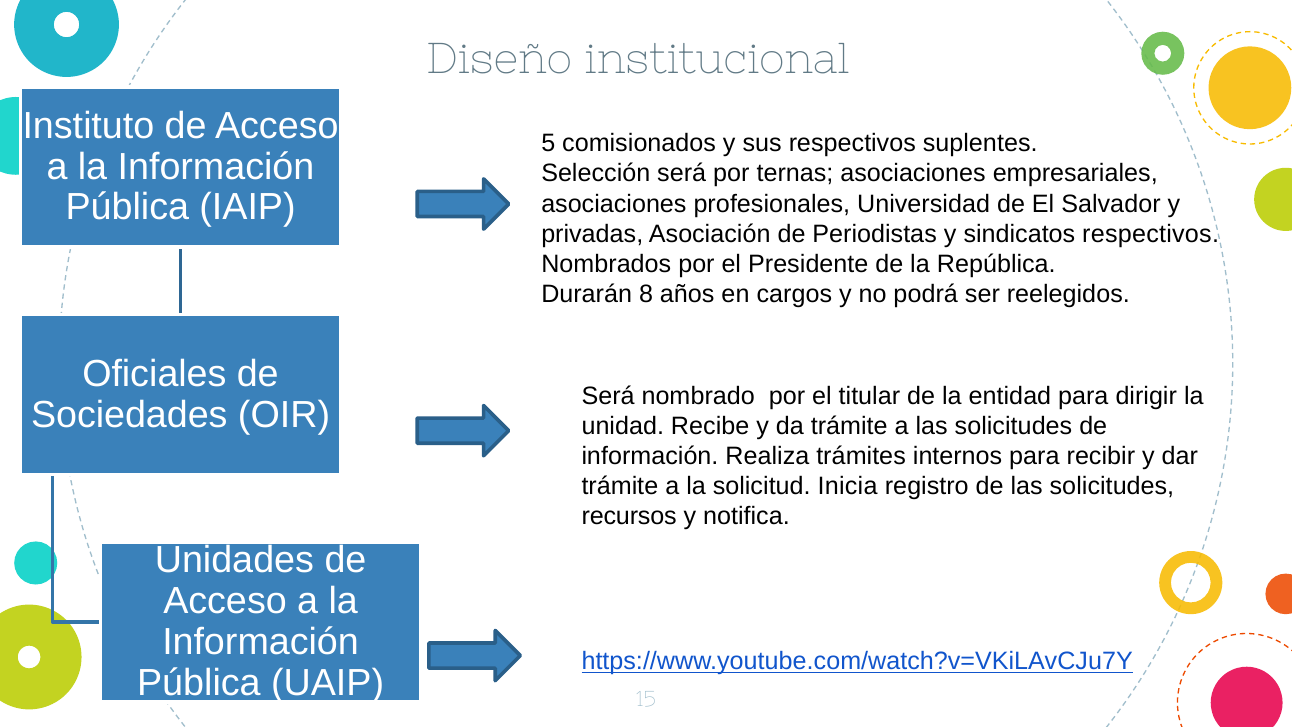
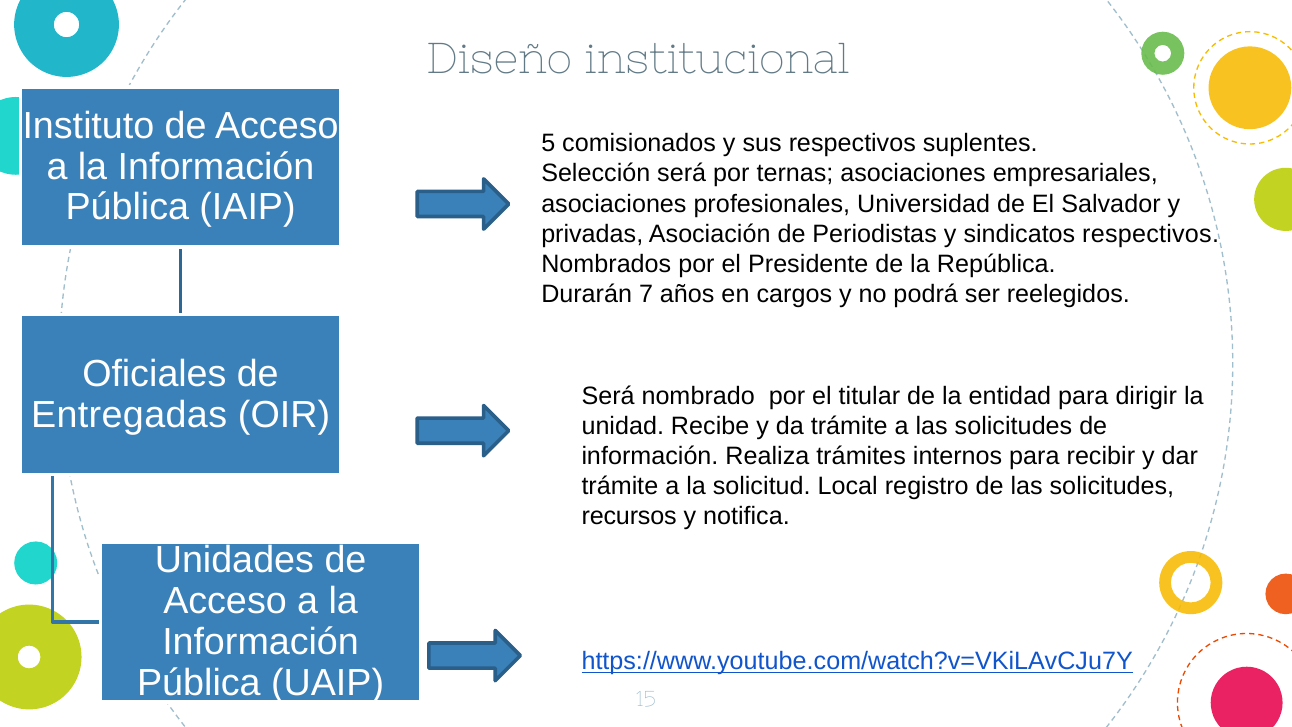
8: 8 -> 7
Sociedades: Sociedades -> Entregadas
Inicia: Inicia -> Local
